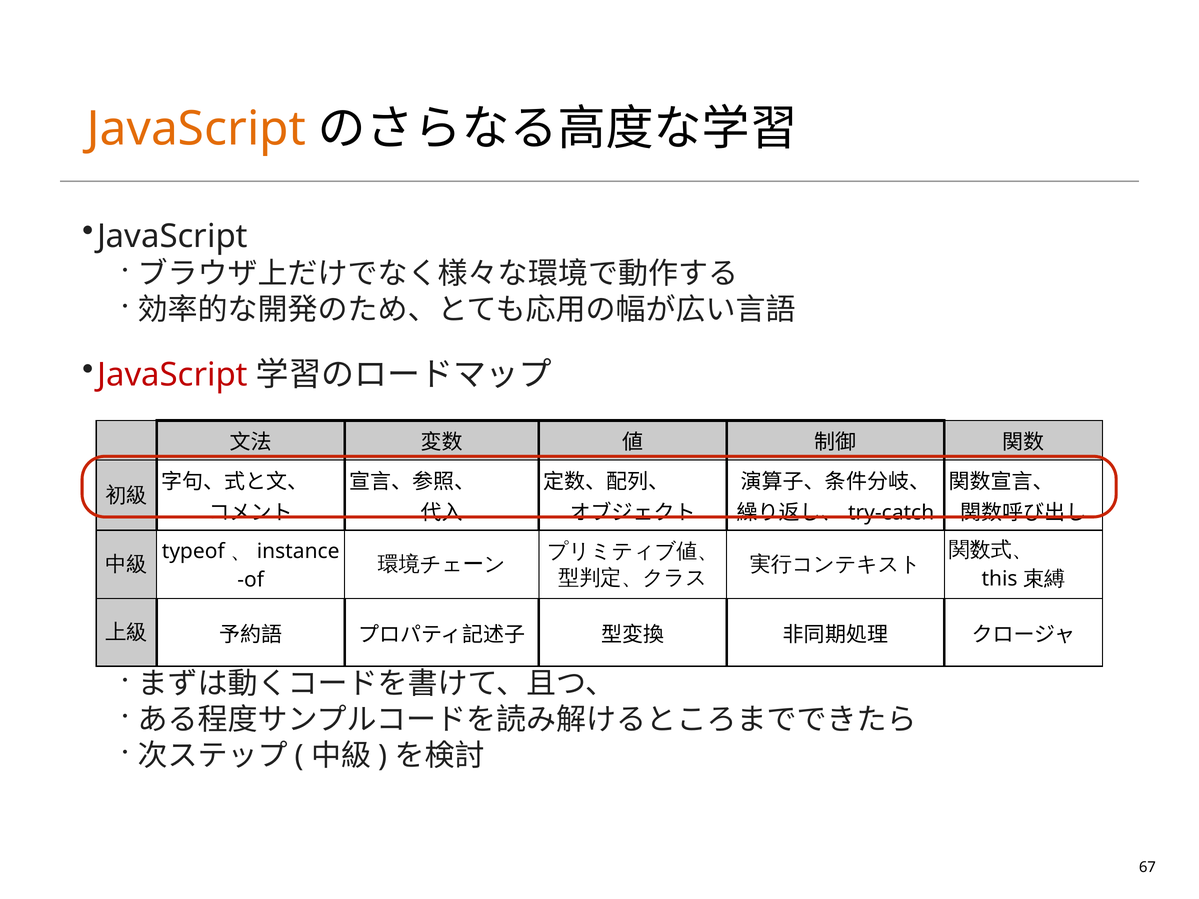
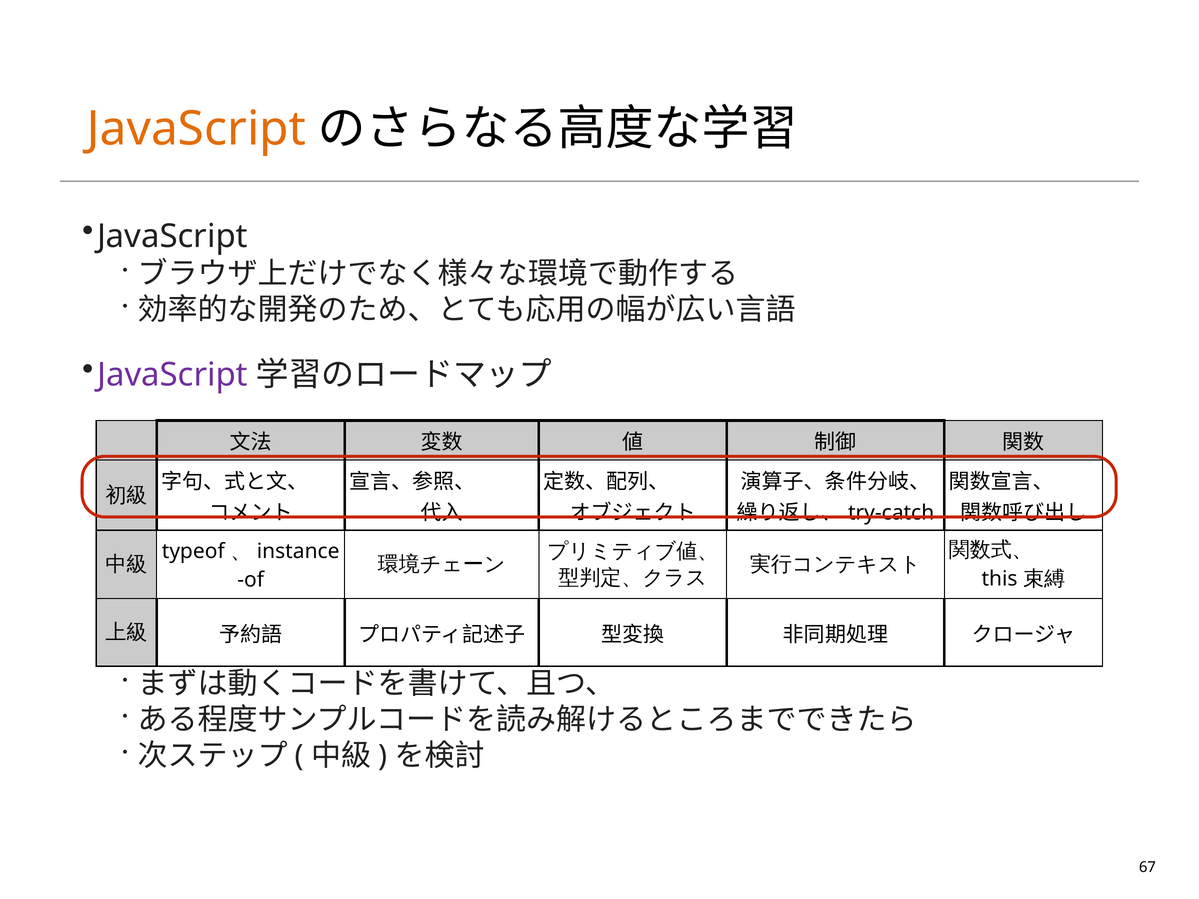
JavaScript at (172, 375) colour: red -> purple
